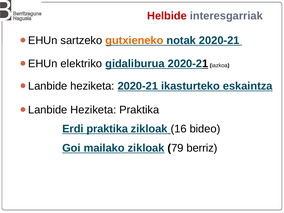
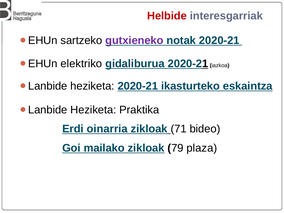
gutxieneko colour: orange -> purple
Erdi praktika: praktika -> oinarria
16: 16 -> 71
berriz: berriz -> plaza
